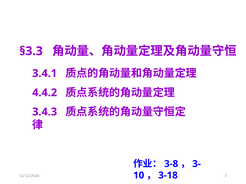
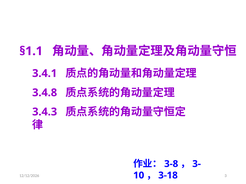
§3.3: §3.3 -> §1.1
4.4.2: 4.4.2 -> 3.4.8
